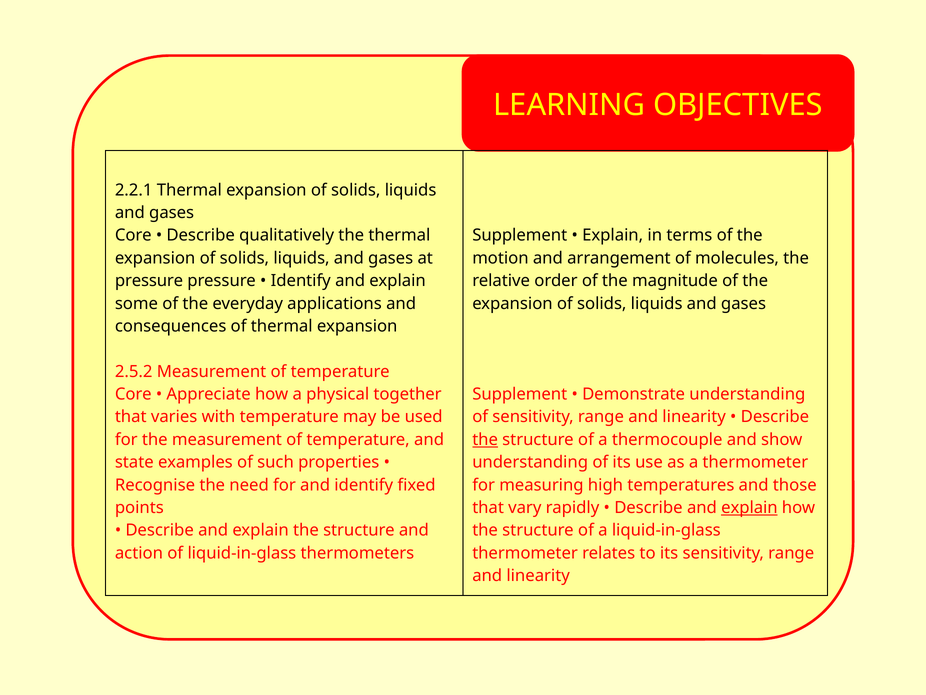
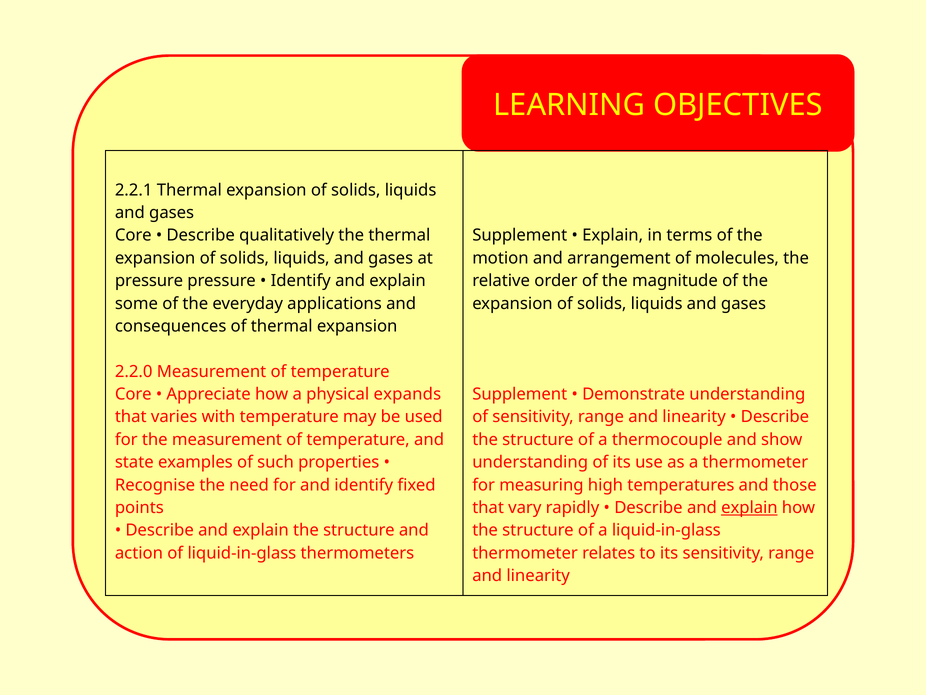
2.5.2: 2.5.2 -> 2.2.0
together: together -> expands
the at (485, 439) underline: present -> none
